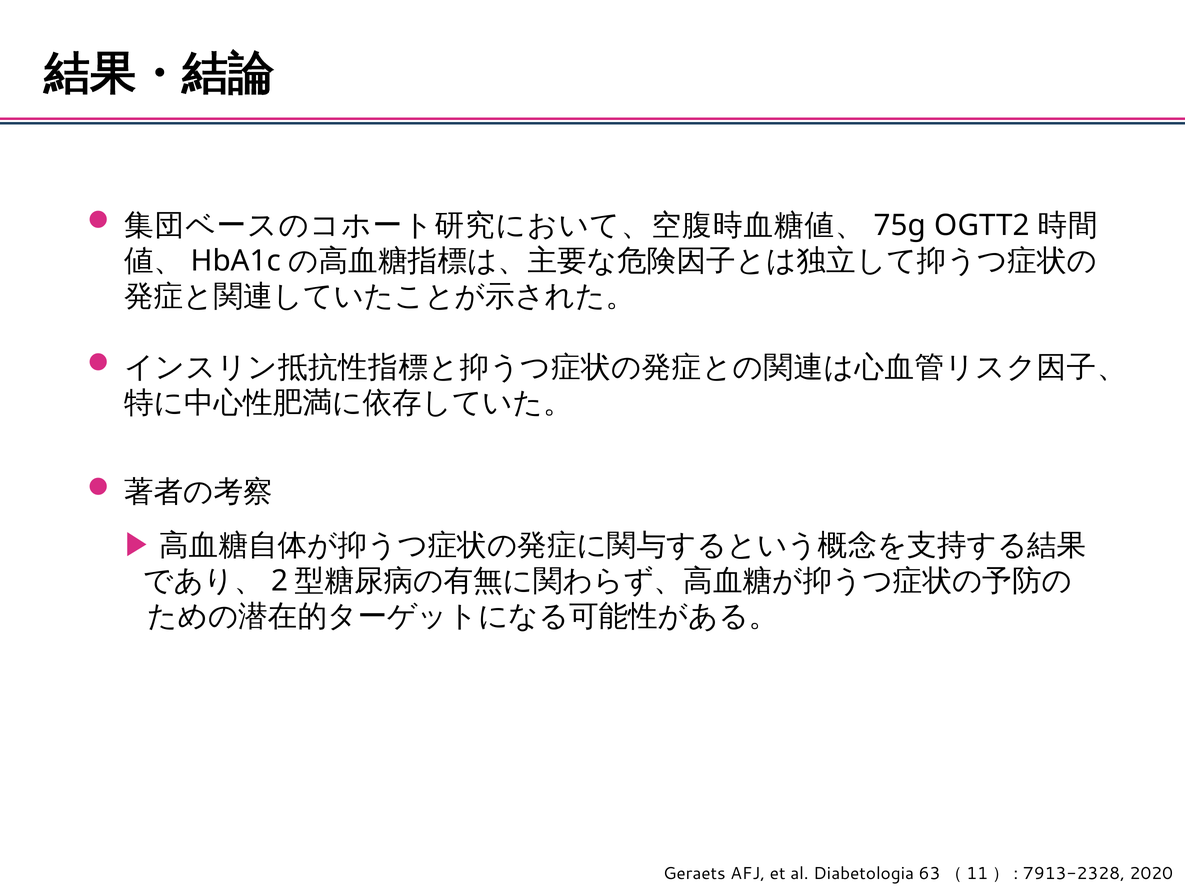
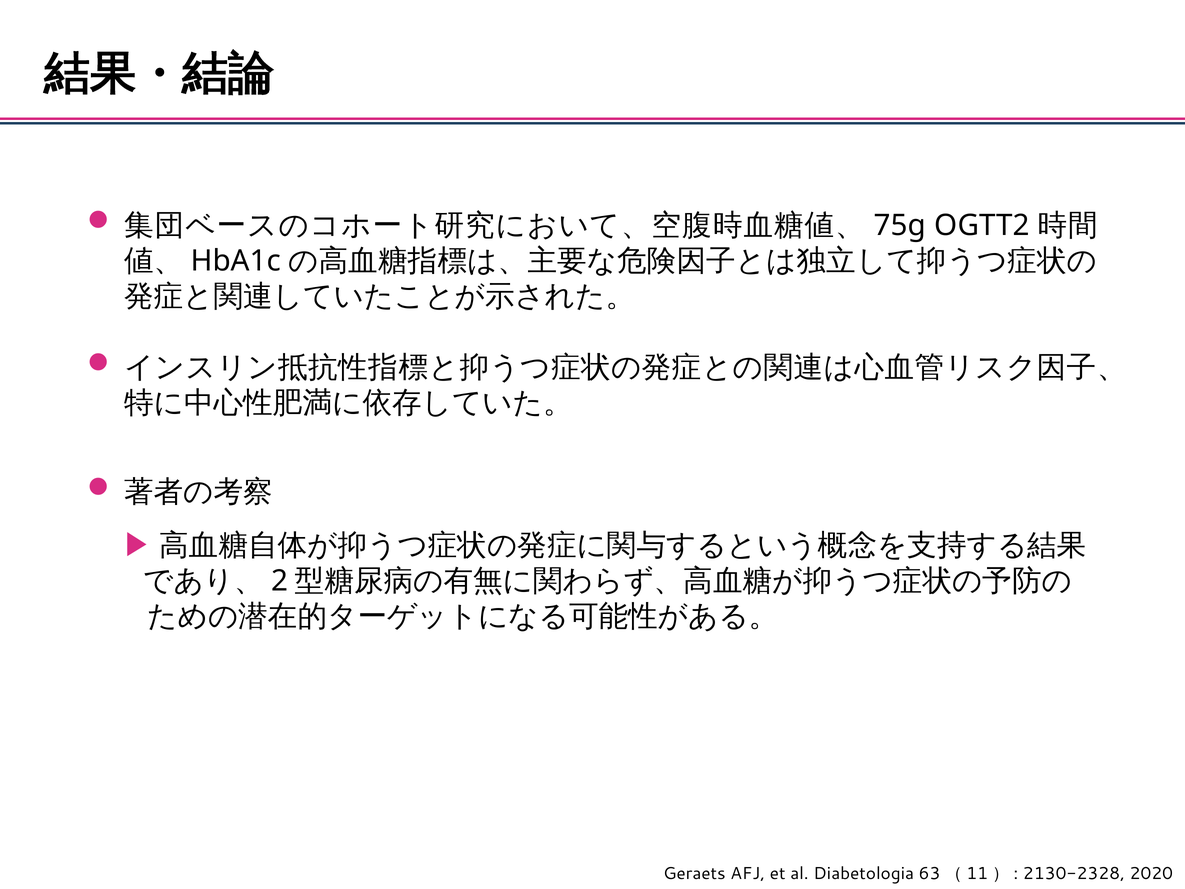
7913-2328: 7913-2328 -> 2130-2328
